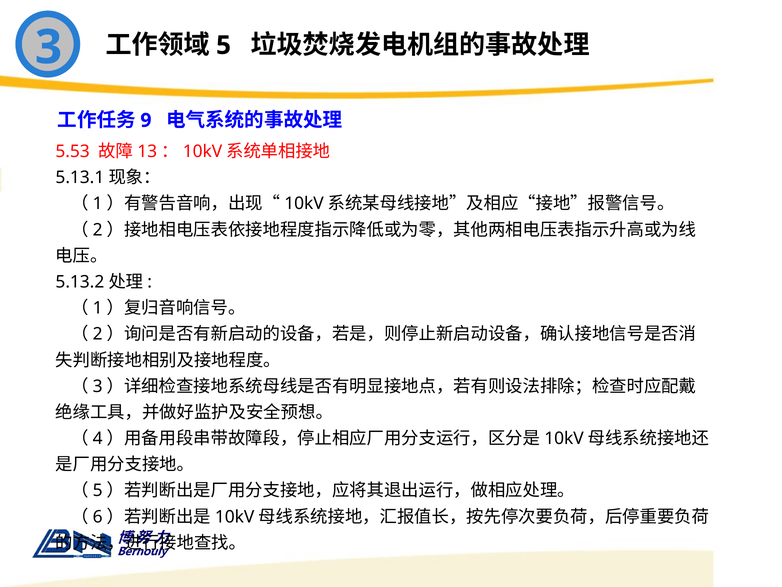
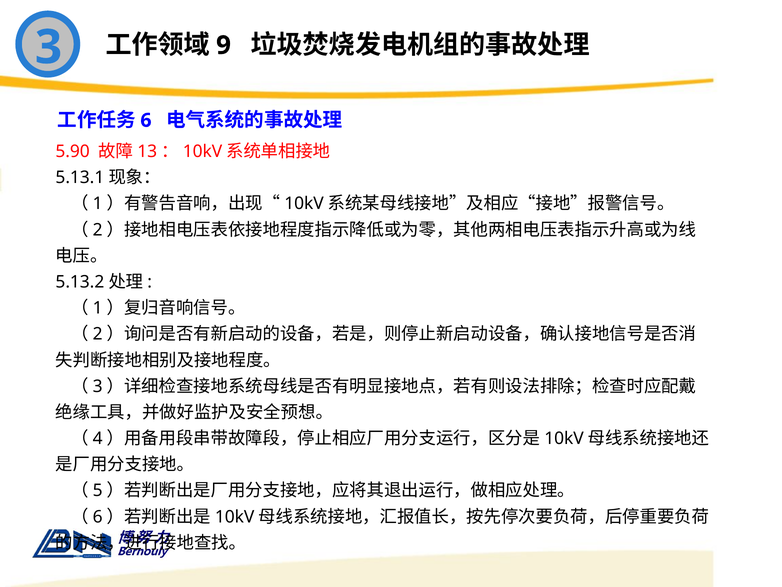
5: 5 -> 9
9: 9 -> 6
5.53: 5.53 -> 5.90
